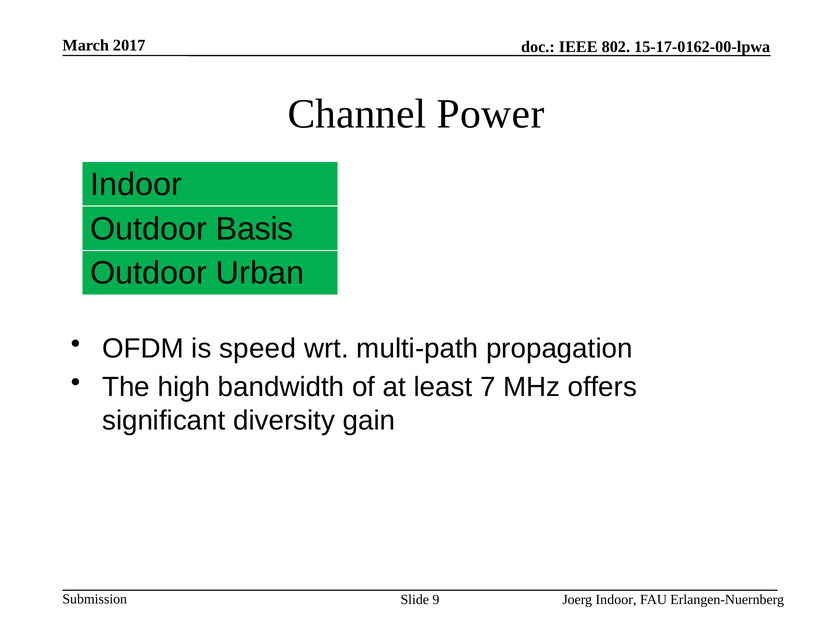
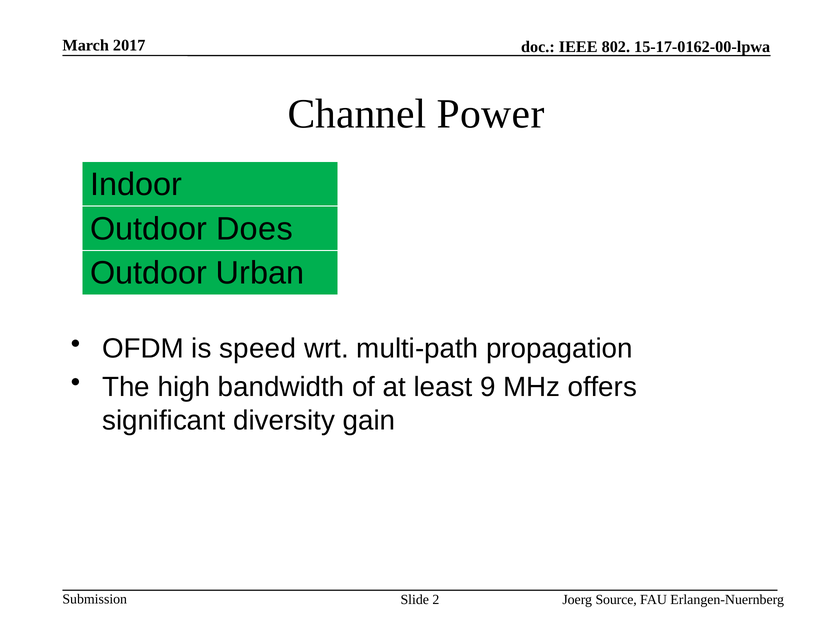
Basis: Basis -> Does
7: 7 -> 9
9: 9 -> 2
Joerg Indoor: Indoor -> Source
